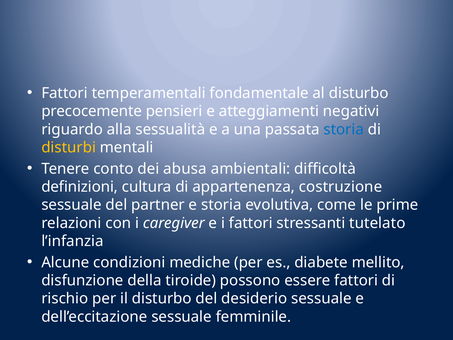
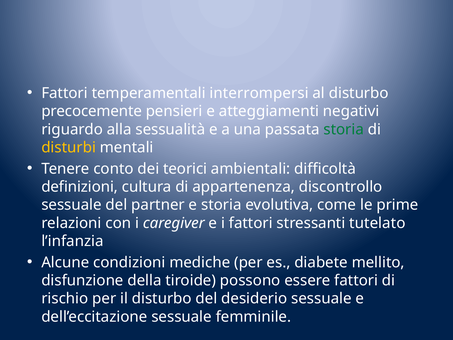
fondamentale: fondamentale -> interrompersi
storia at (344, 129) colour: blue -> green
abusa: abusa -> teorici
costruzione: costruzione -> discontrollo
